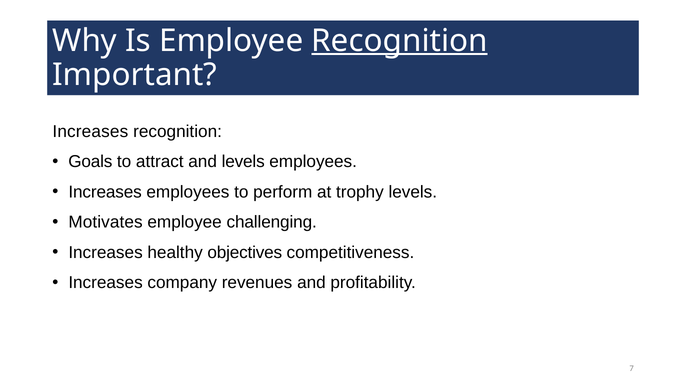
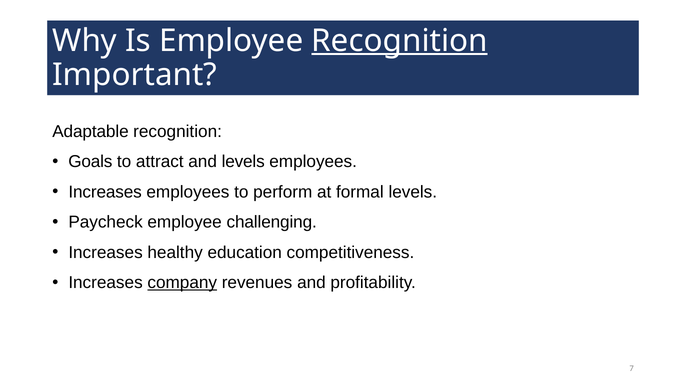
Increases at (90, 132): Increases -> Adaptable
trophy: trophy -> formal
Motivates: Motivates -> Paycheck
objectives: objectives -> education
company underline: none -> present
